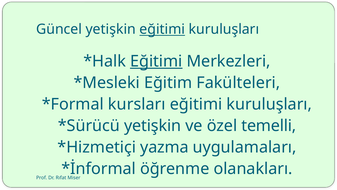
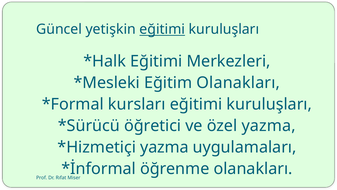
Eğitimi at (156, 61) underline: present -> none
Eğitim Fakülteleri: Fakülteleri -> Olanakları
yetişkin at (153, 125): yetişkin -> öğretici
özel temelli: temelli -> yazma
